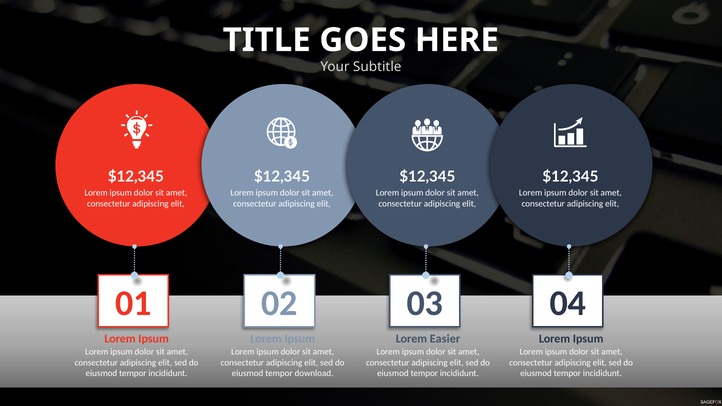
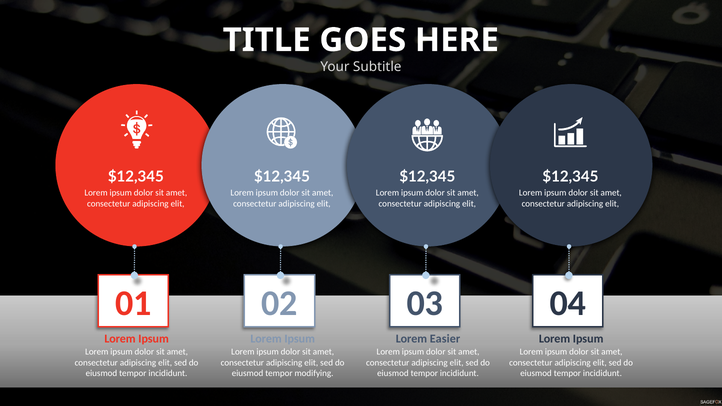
download: download -> modifying
